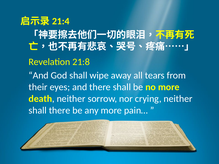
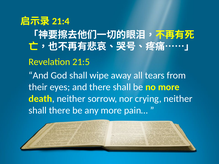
21:8: 21:8 -> 21:5
